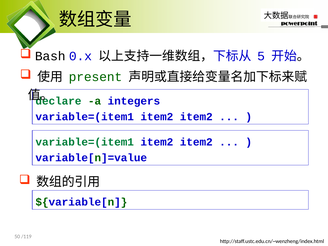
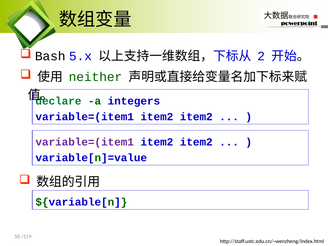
0.x: 0.x -> 5.x
5: 5 -> 2
present: present -> neither
variable=(item1 at (85, 142) colour: green -> purple
